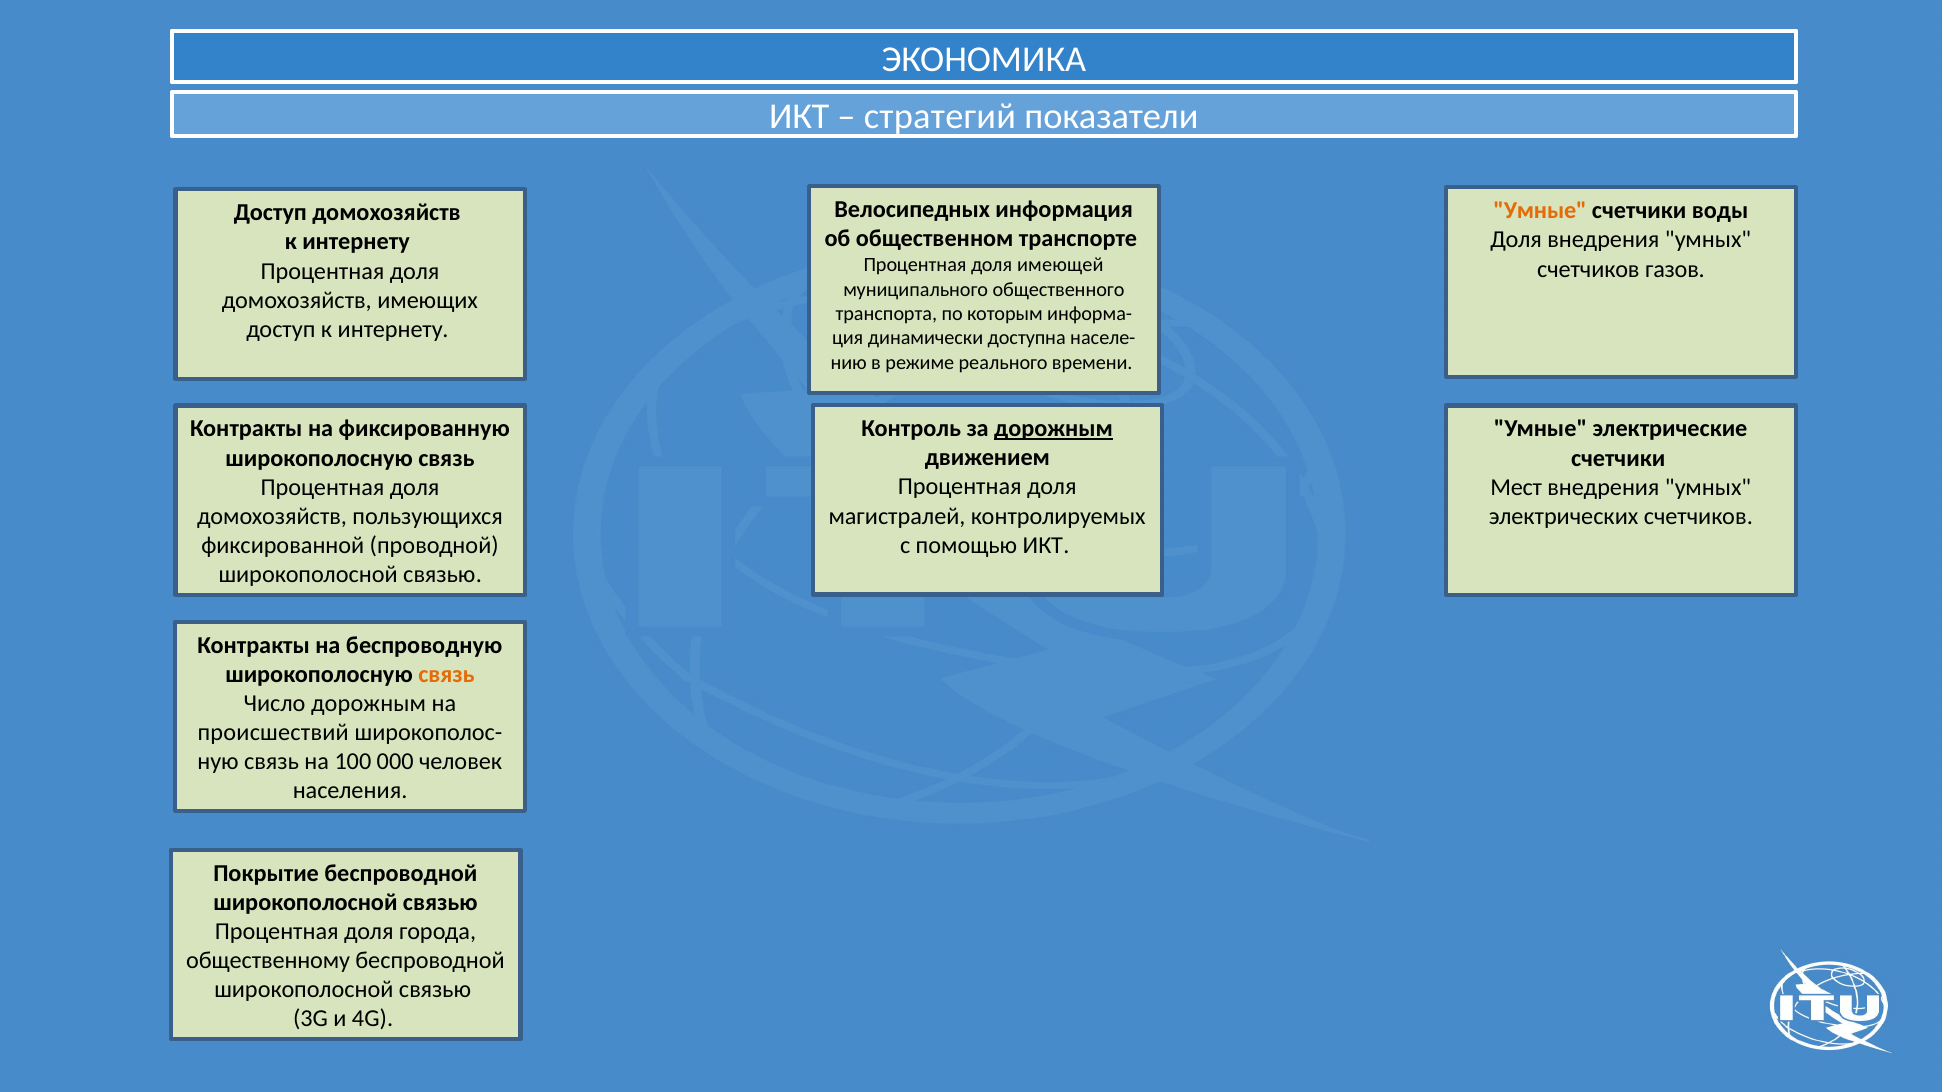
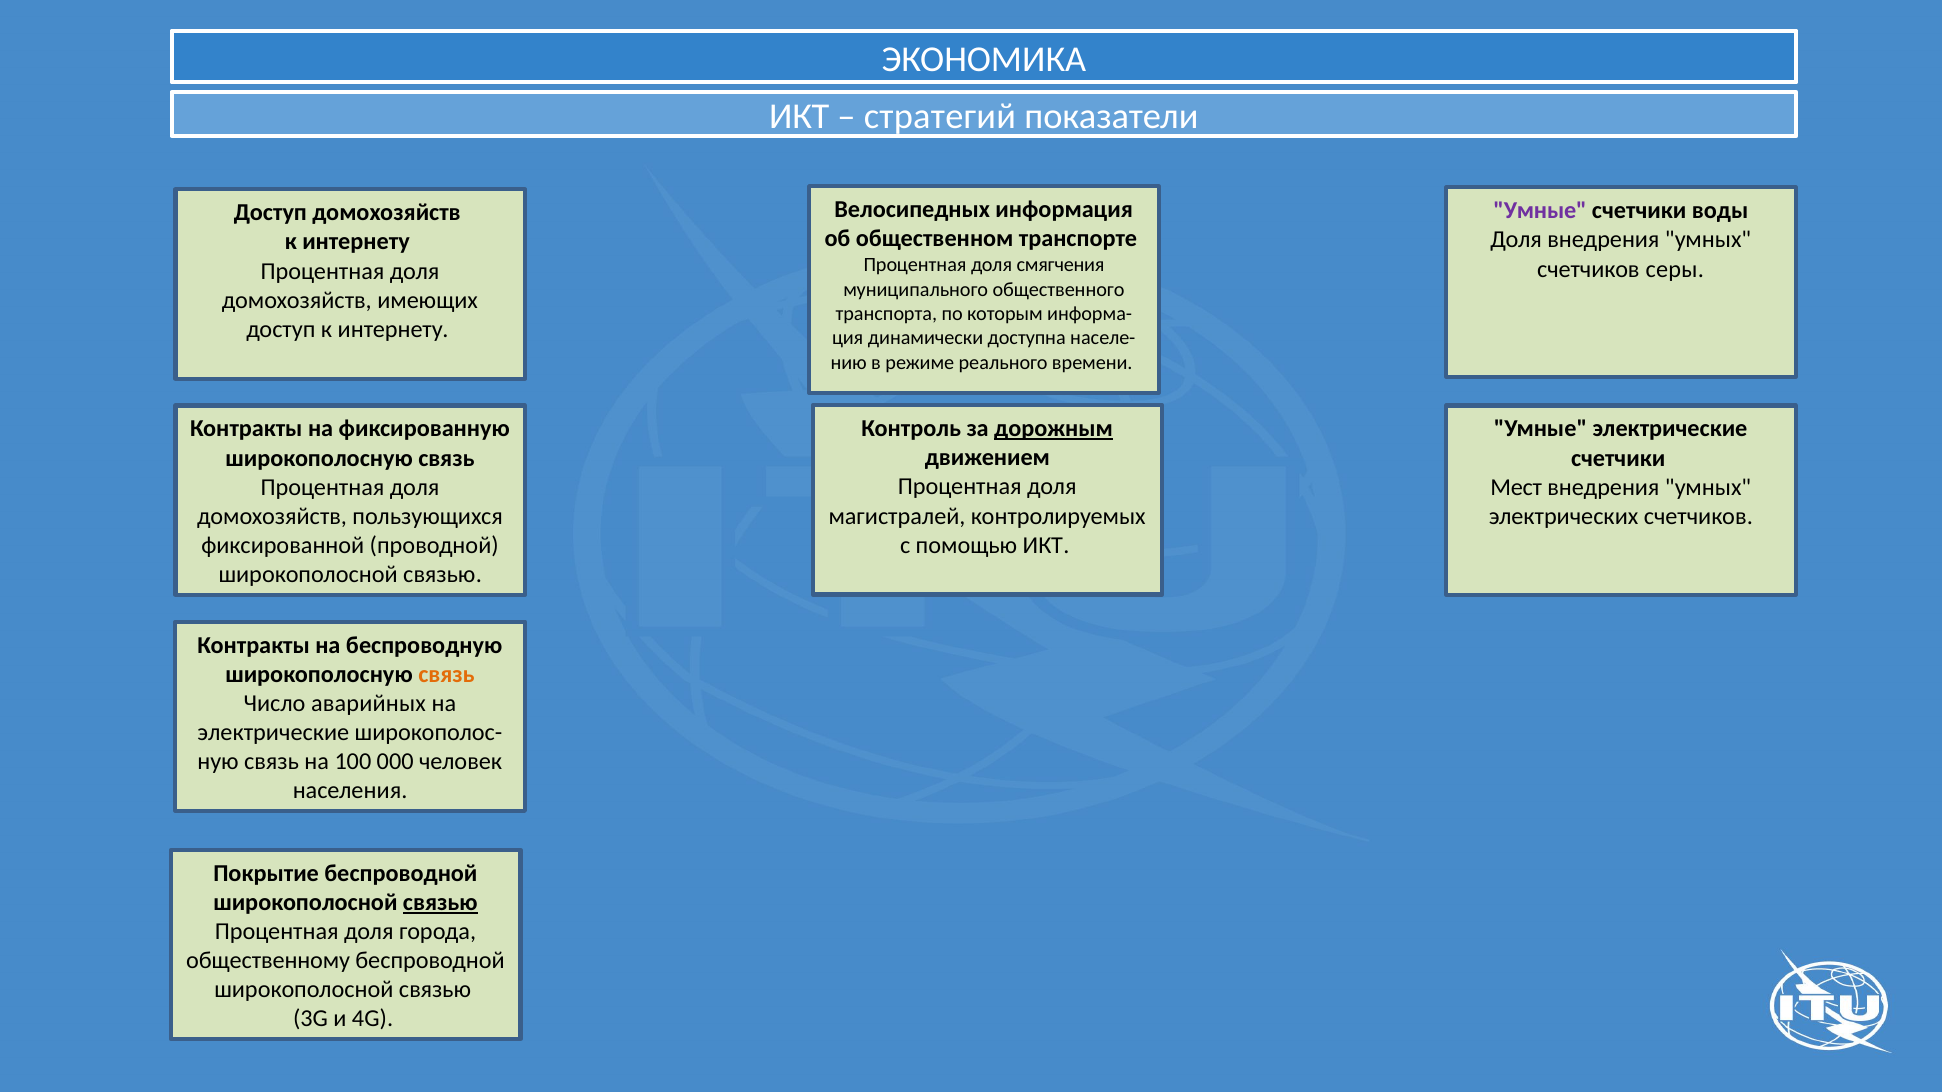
Умные at (1540, 211) colour: orange -> purple
имеющей: имеющей -> смягчения
газов: газов -> серы
Число дорожным: дорожным -> аварийных
происшествий at (273, 733): происшествий -> электрические
связью at (440, 903) underline: none -> present
